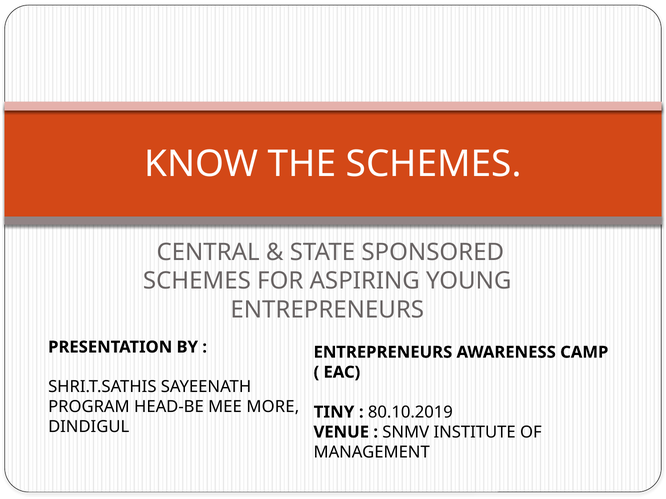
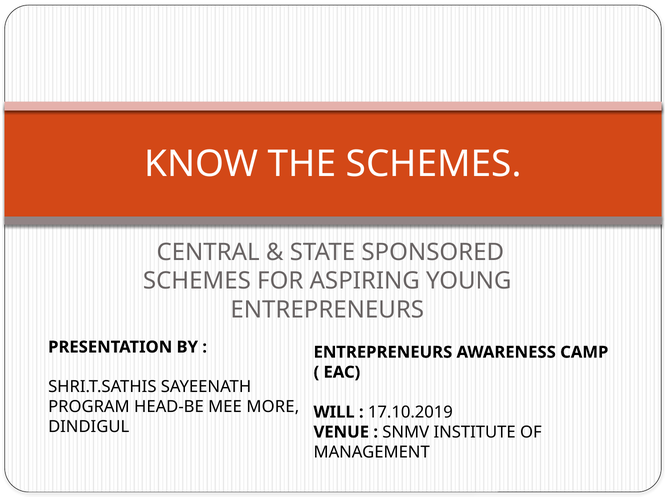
TINY: TINY -> WILL
80.10.2019: 80.10.2019 -> 17.10.2019
